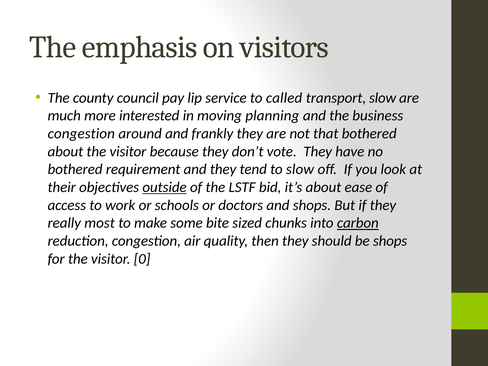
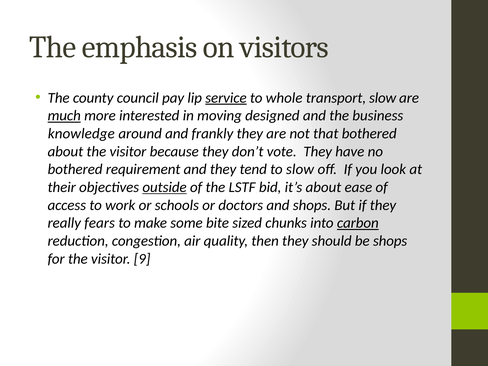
service underline: none -> present
called: called -> whole
much underline: none -> present
planning: planning -> designed
congestion at (81, 134): congestion -> knowledge
most: most -> fears
0: 0 -> 9
